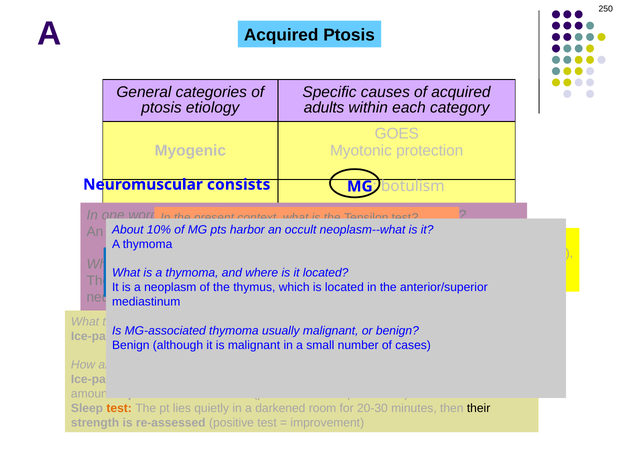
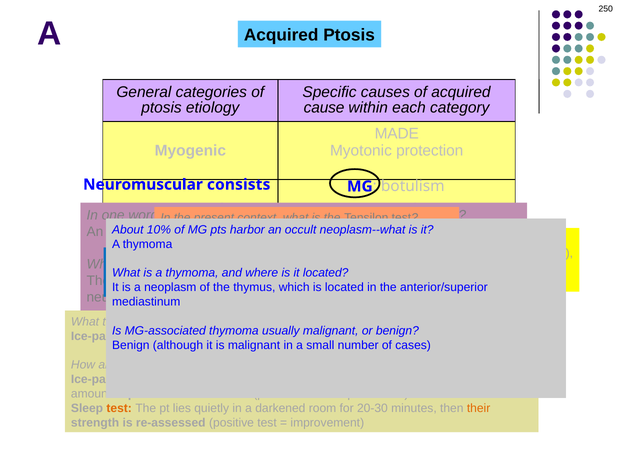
adults: adults -> cause
GOES: GOES -> MADE
their colour: black -> orange
